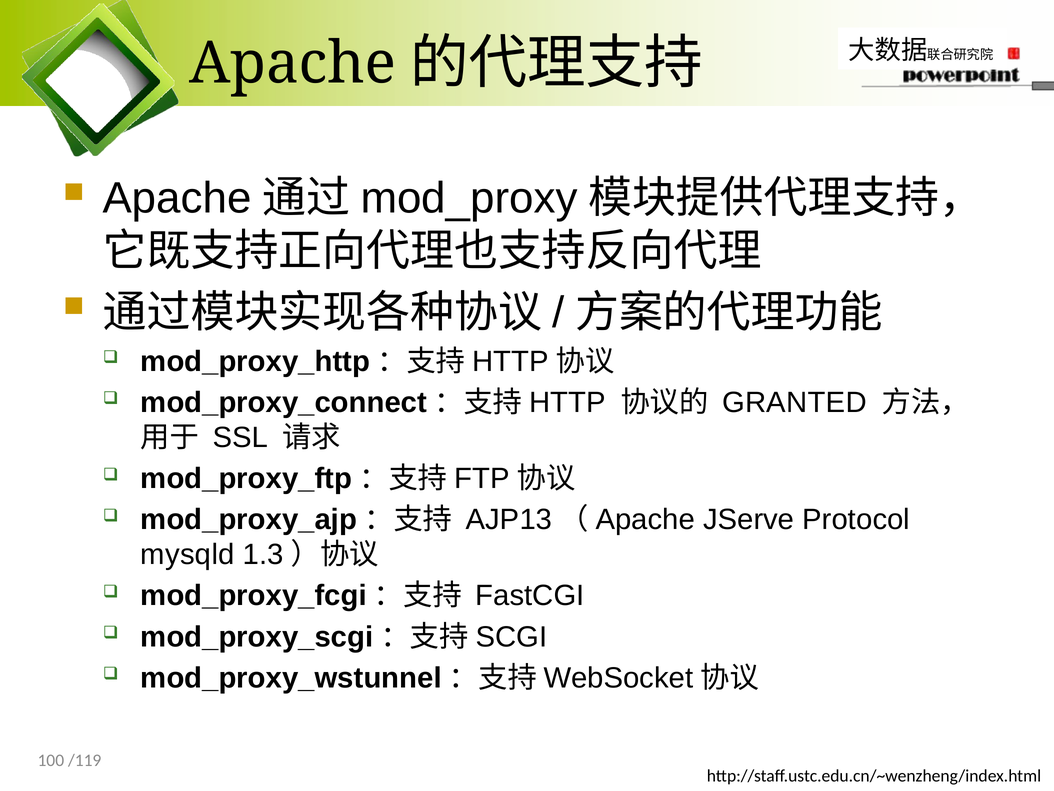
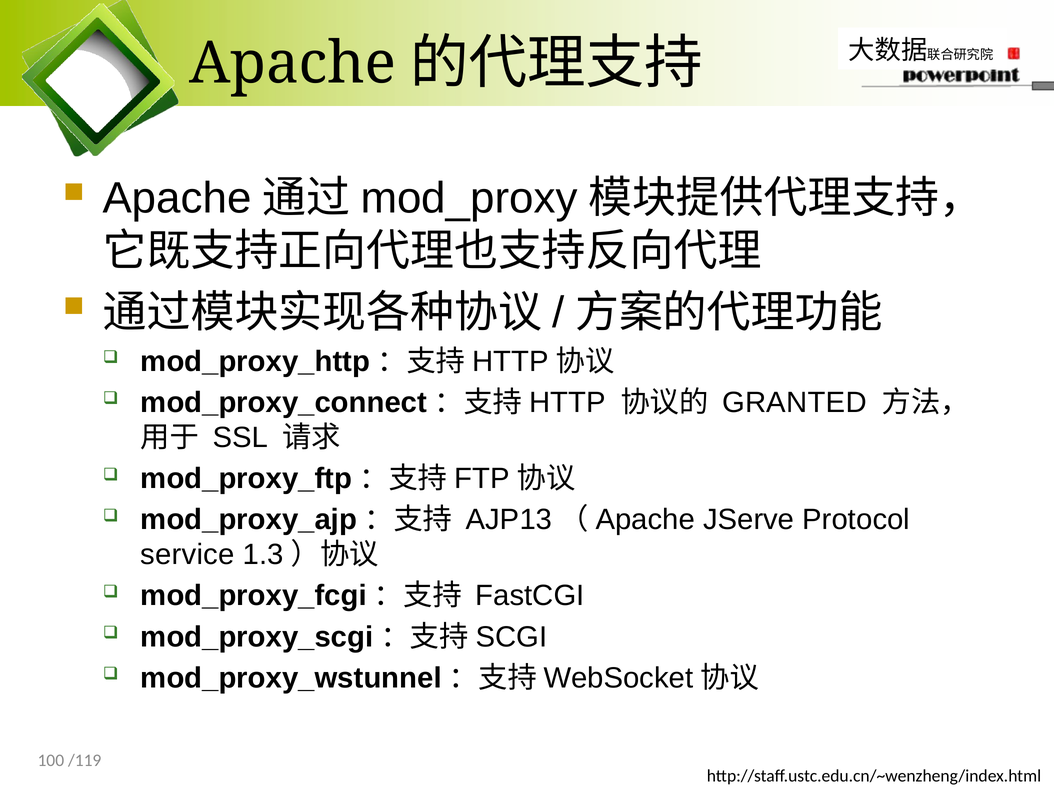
mysqld: mysqld -> service
